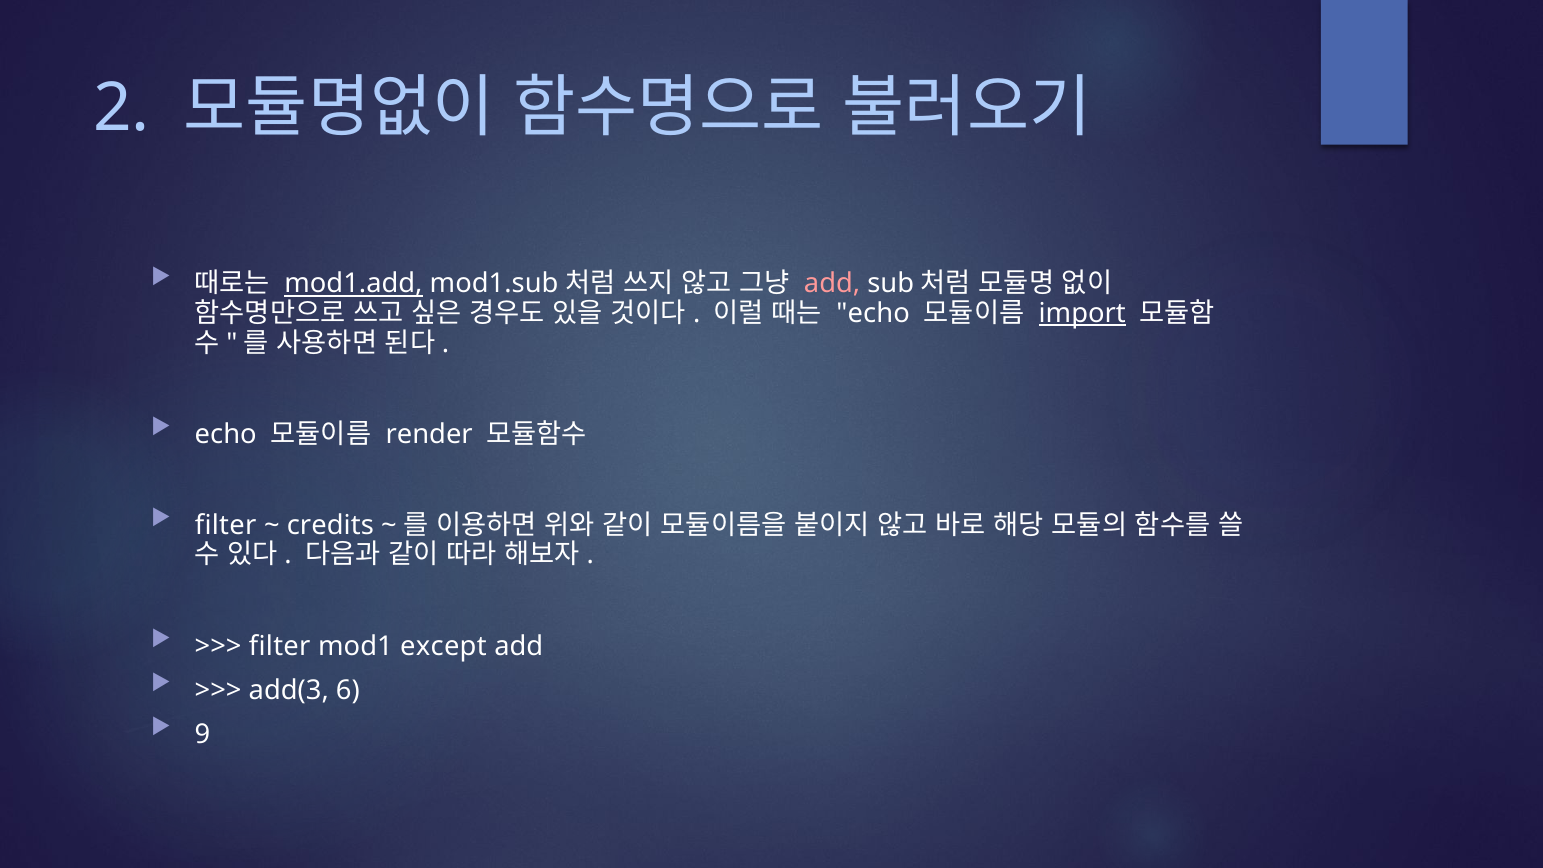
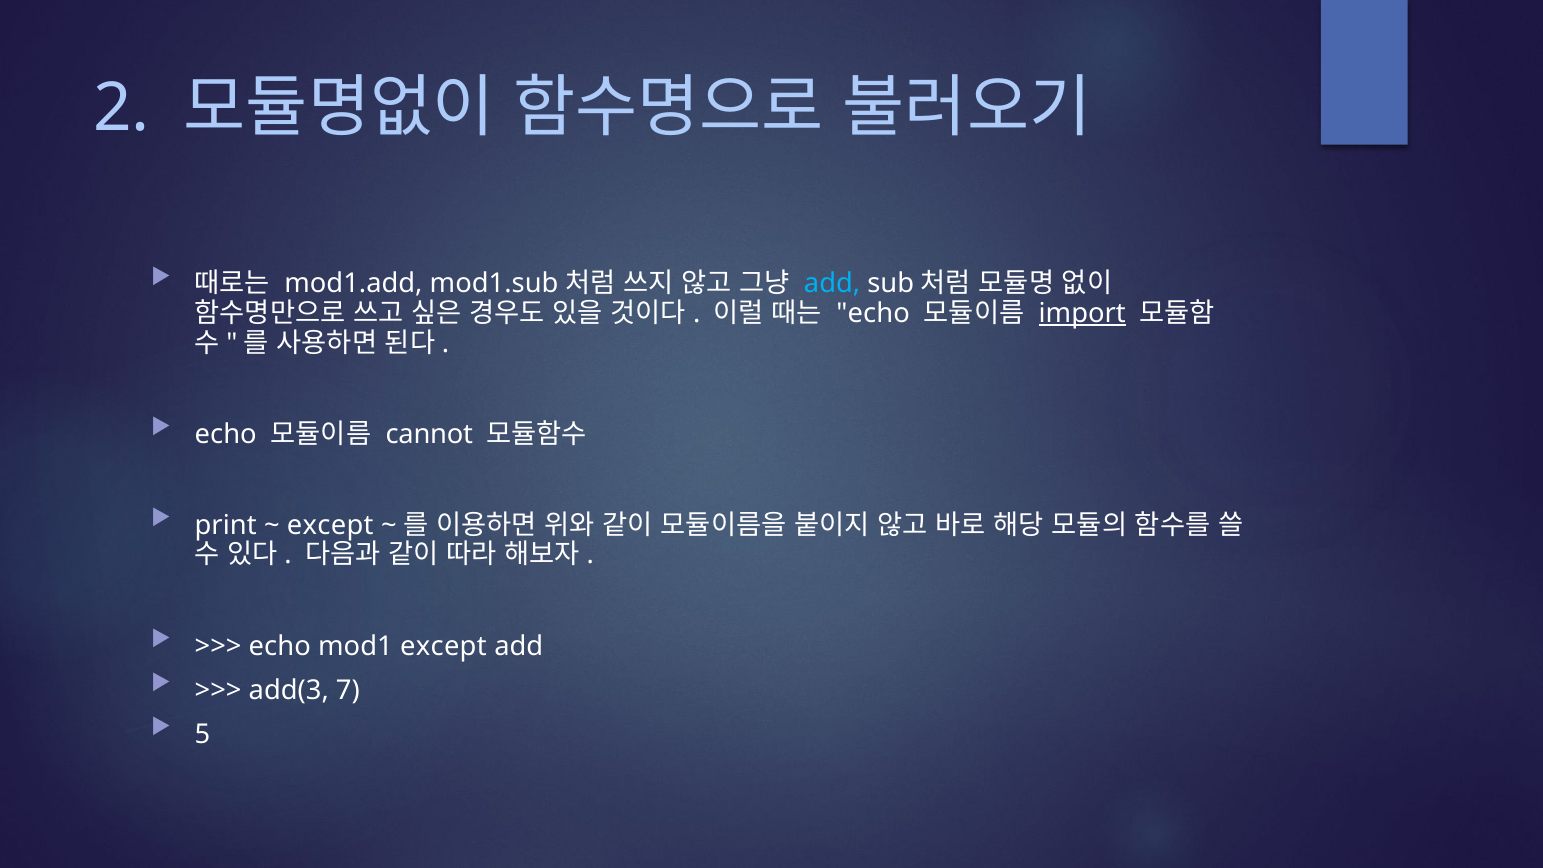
mod1.add underline: present -> none
add at (832, 284) colour: pink -> light blue
render: render -> cannot
filter at (226, 525): filter -> print
credits at (330, 525): credits -> except
filter at (280, 646): filter -> echo
6: 6 -> 7
9: 9 -> 5
